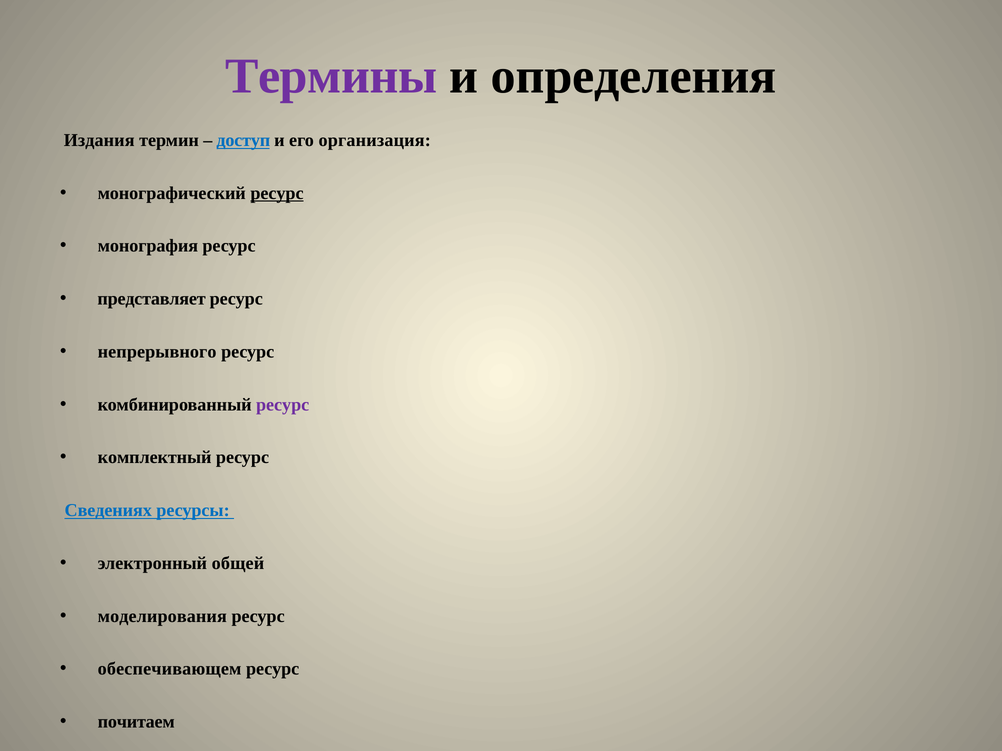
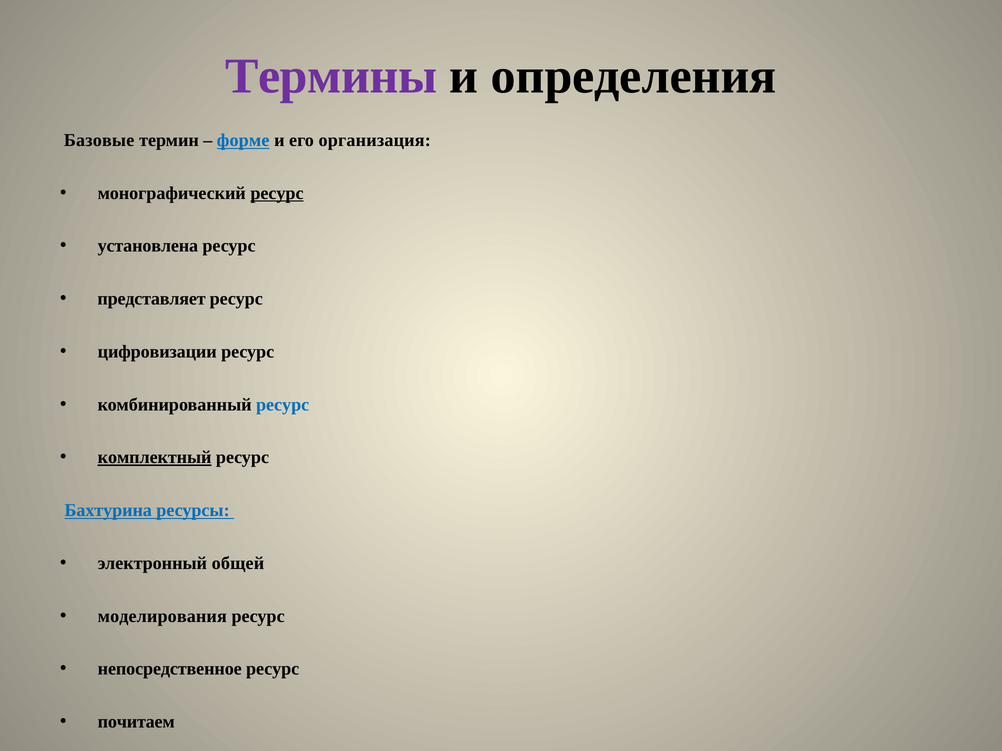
Издания: Издания -> Базовые
доступ: доступ -> форме
монография: монография -> установлена
непрерывного: непрерывного -> цифровизации
ресурс at (283, 405) colour: purple -> blue
комплектный underline: none -> present
Сведениях: Сведениях -> Бахтурина
обеспечивающем: обеспечивающем -> непосредственное
